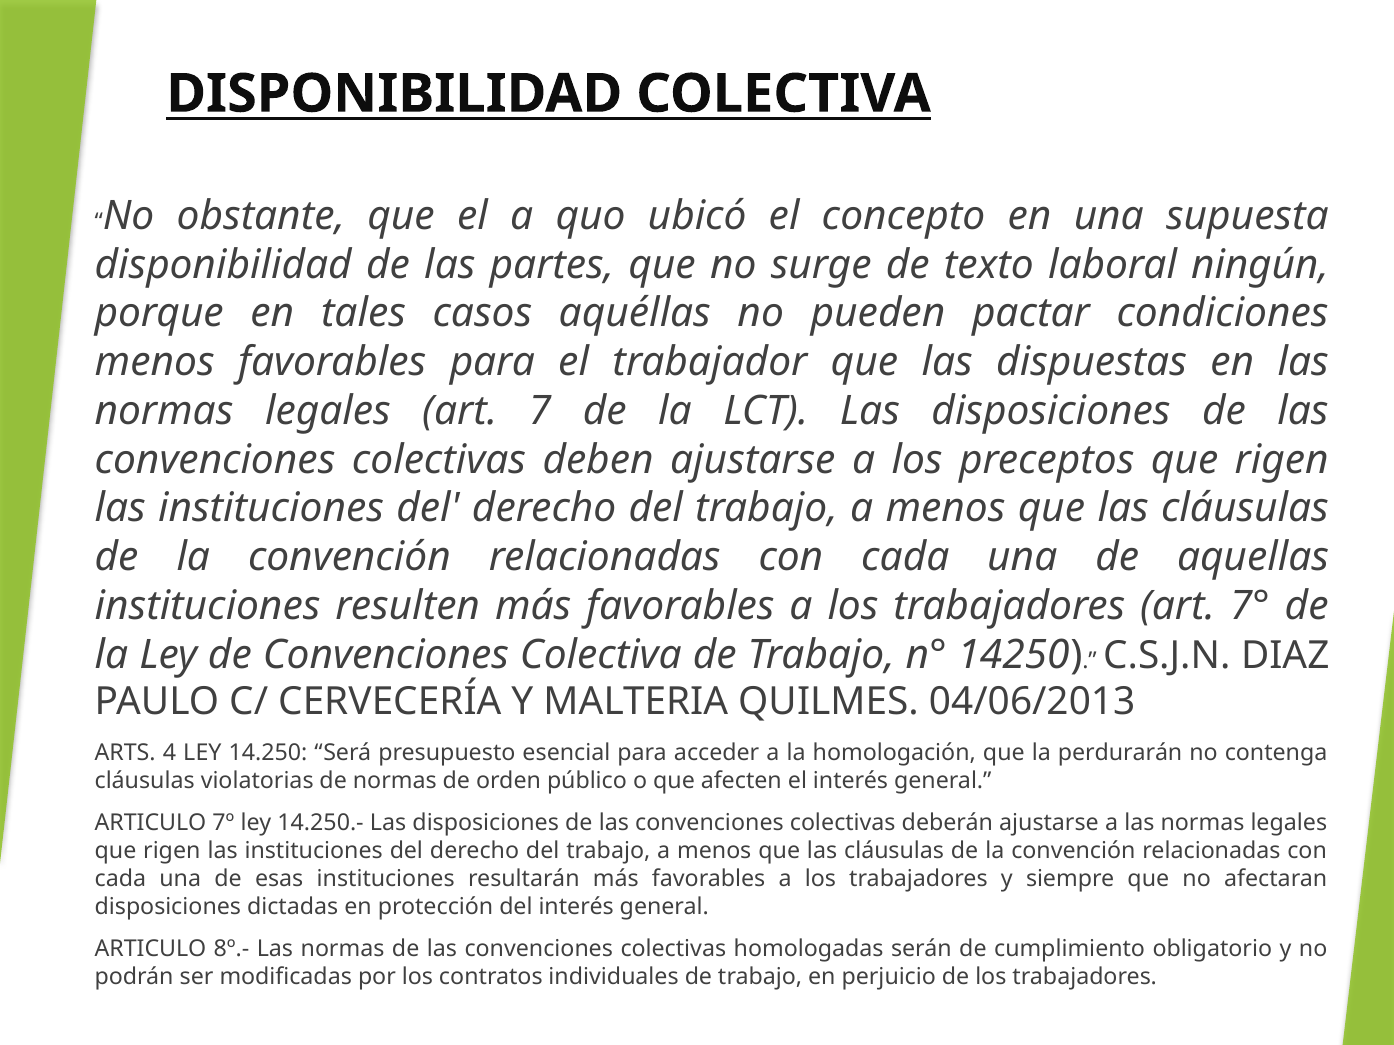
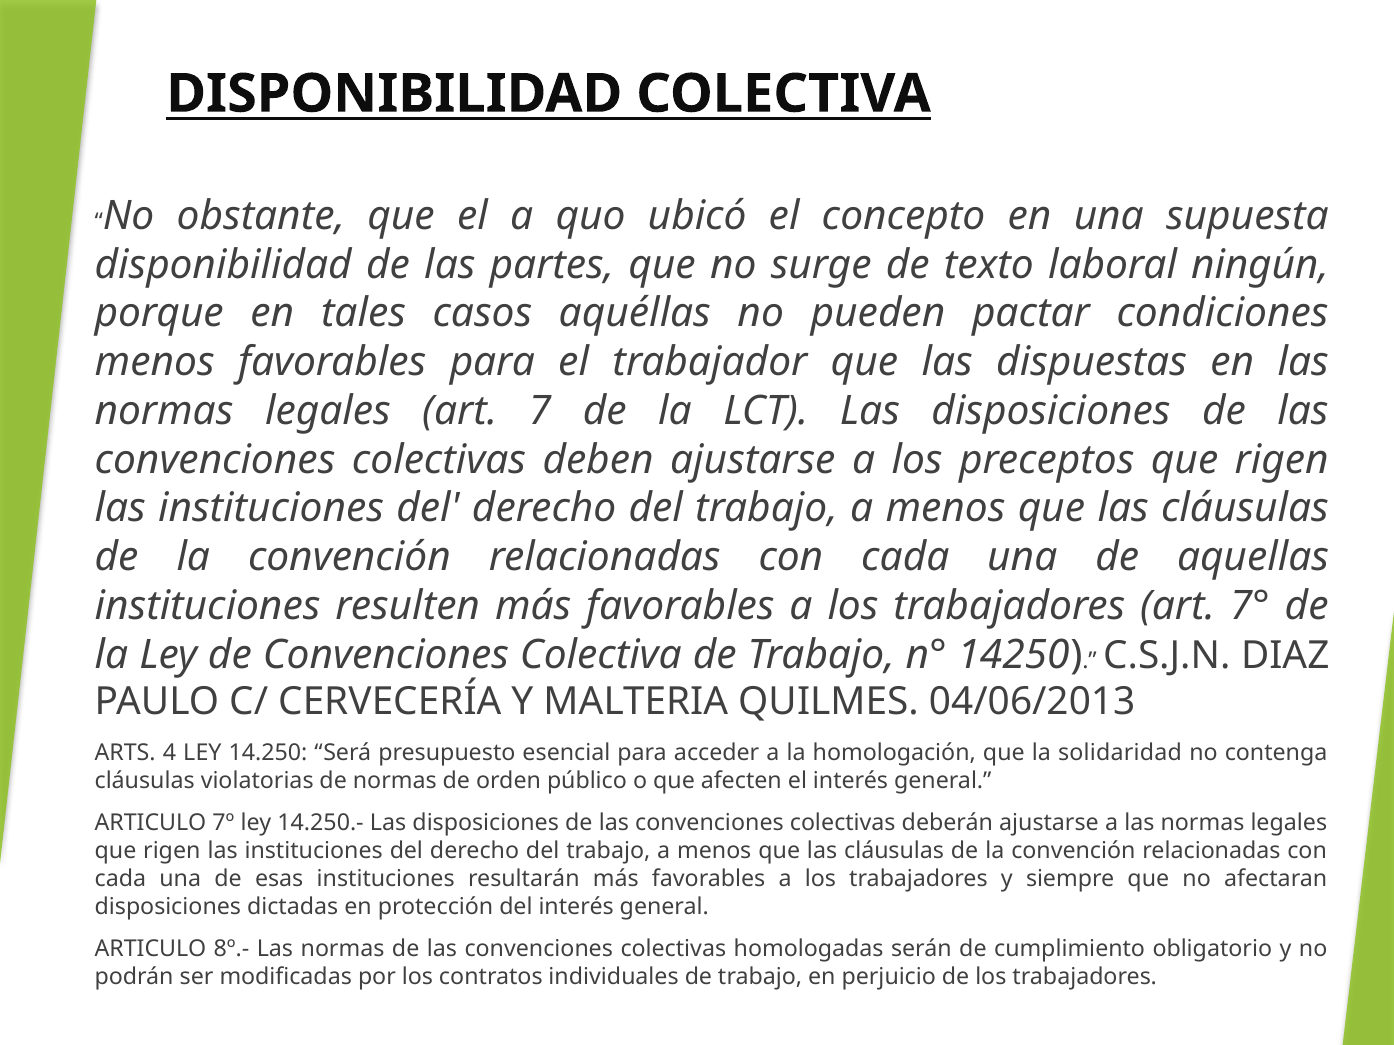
perdurarán: perdurarán -> solidaridad
